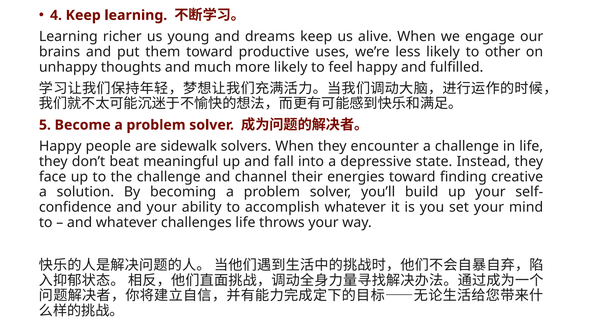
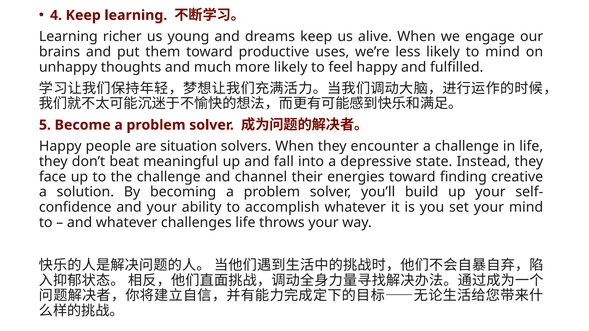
to other: other -> mind
sidewalk: sidewalk -> situation
